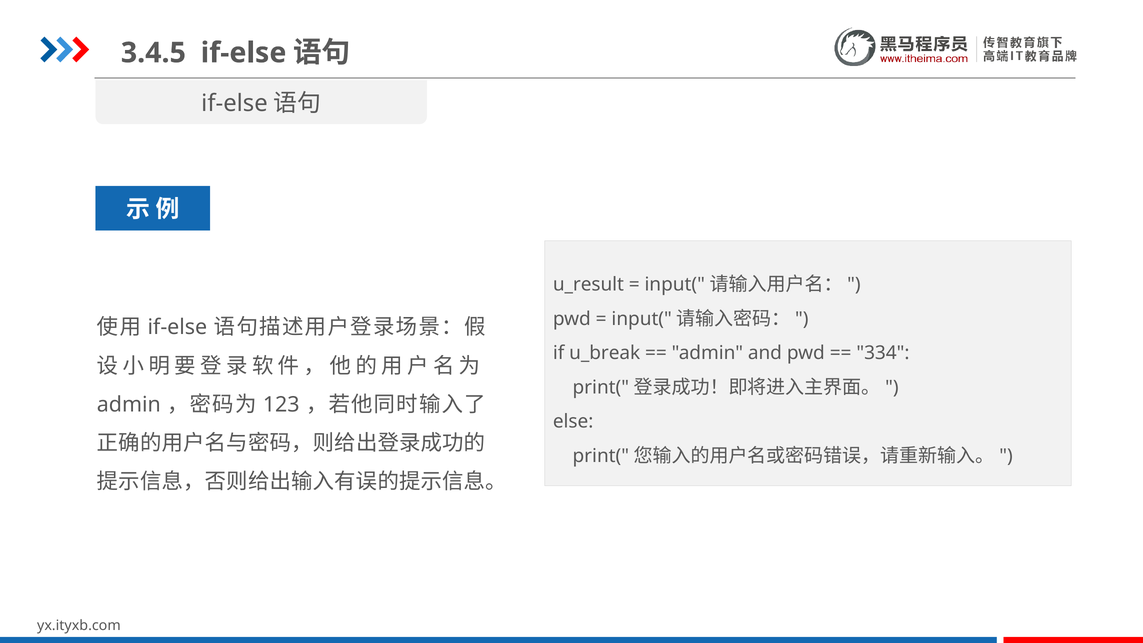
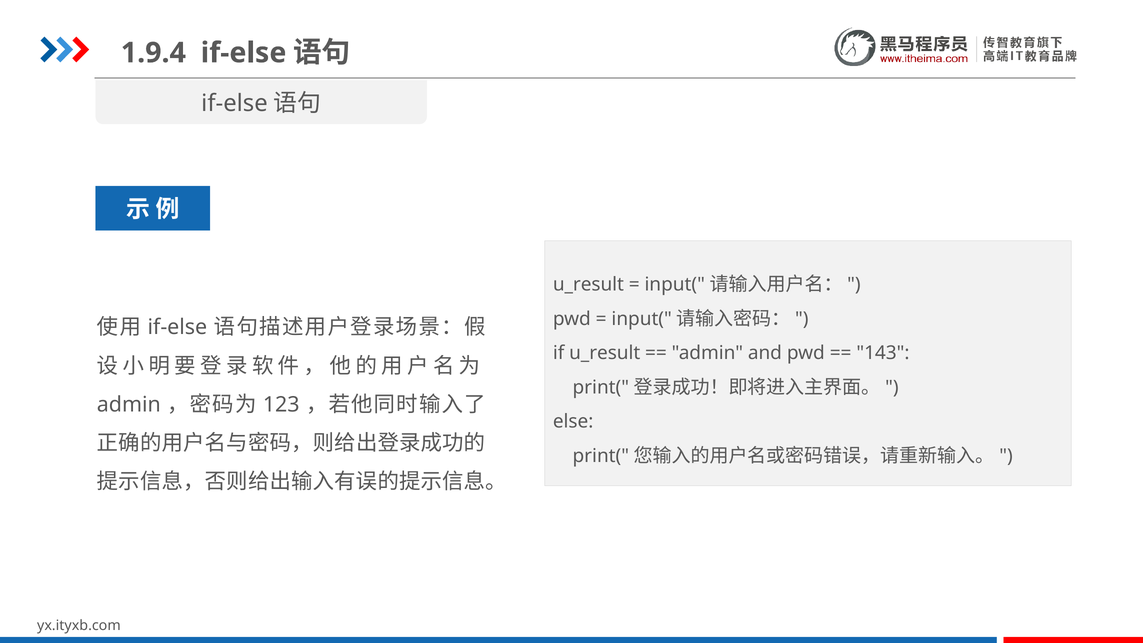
3.4.5: 3.4.5 -> 1.9.4
if u_break: u_break -> u_result
334: 334 -> 143
